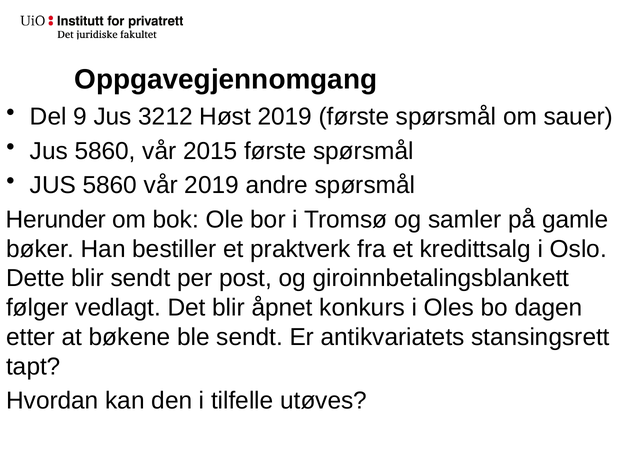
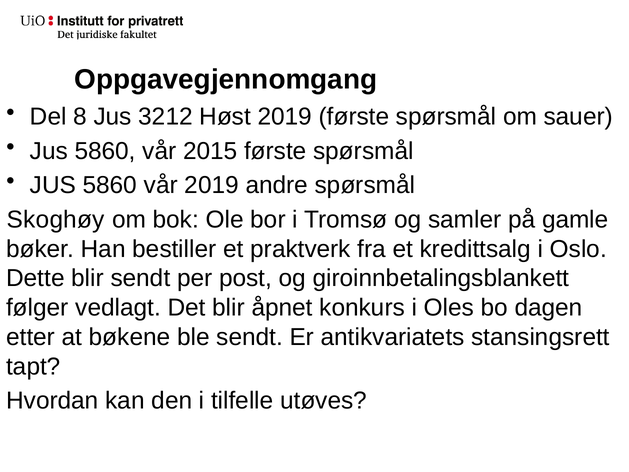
9: 9 -> 8
Herunder: Herunder -> Skoghøy
